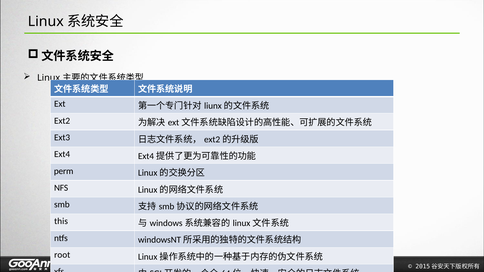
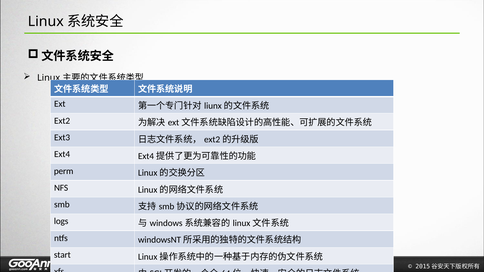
this: this -> logs
root: root -> start
